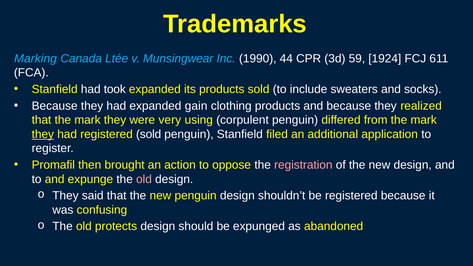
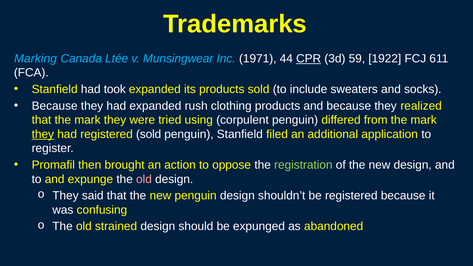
1990: 1990 -> 1971
CPR underline: none -> present
1924: 1924 -> 1922
gain: gain -> rush
very: very -> tried
registration colour: pink -> light green
protects: protects -> strained
